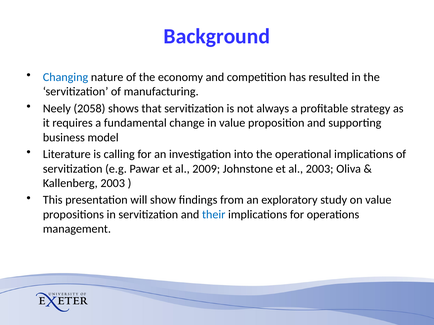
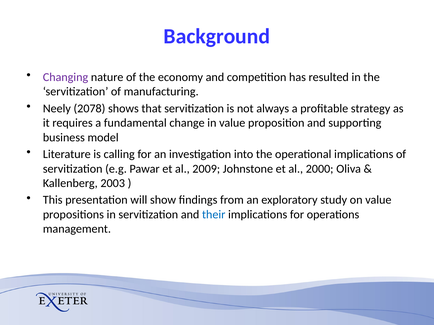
Changing colour: blue -> purple
2058: 2058 -> 2078
al 2003: 2003 -> 2000
